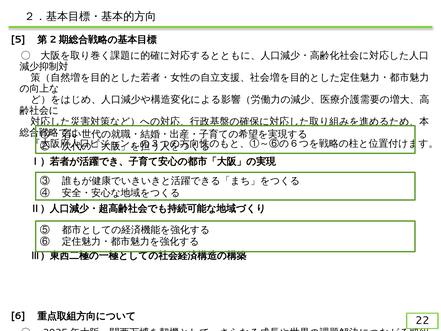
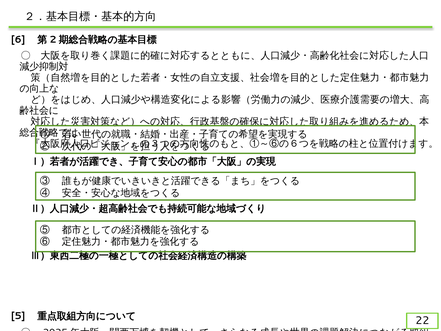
5: 5 -> 6
6: 6 -> 5
